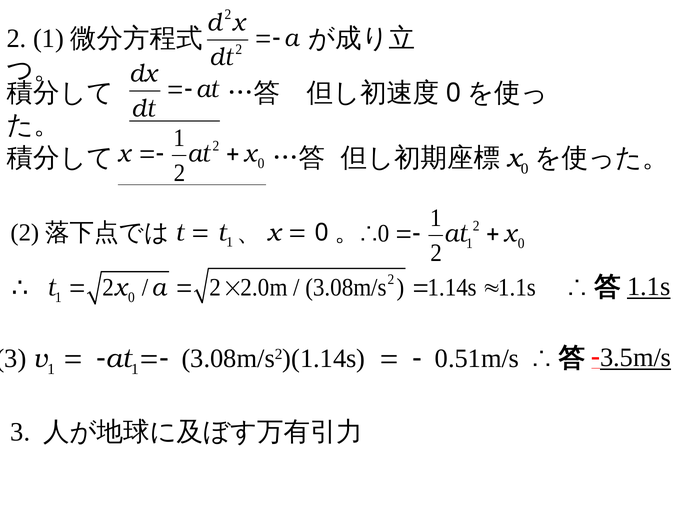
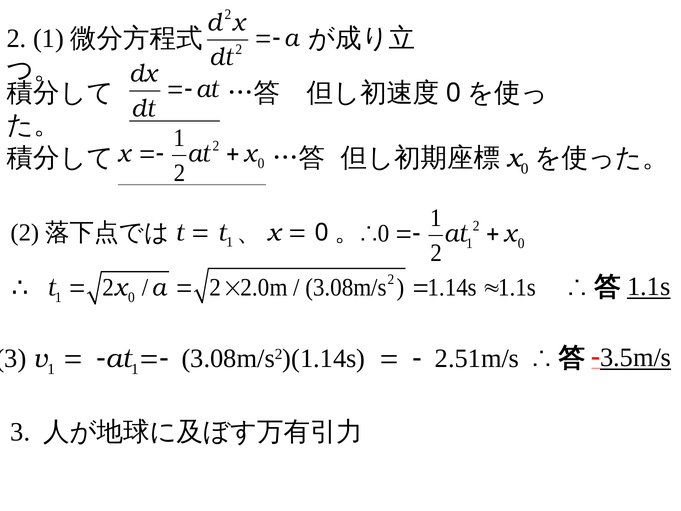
0.51m/s: 0.51m/s -> 2.51m/s
